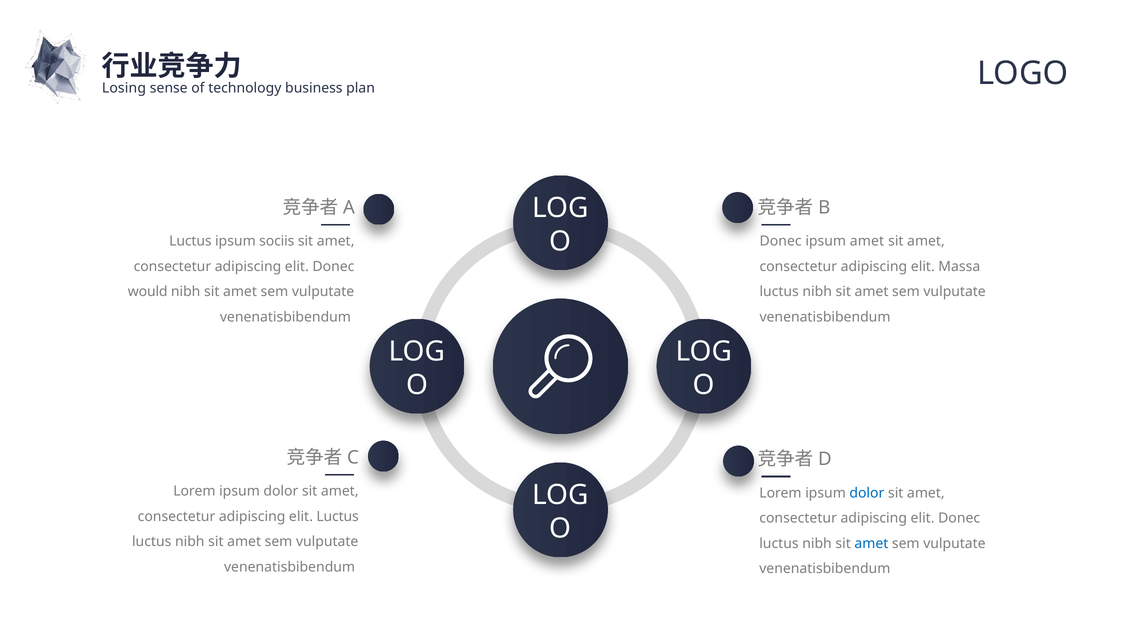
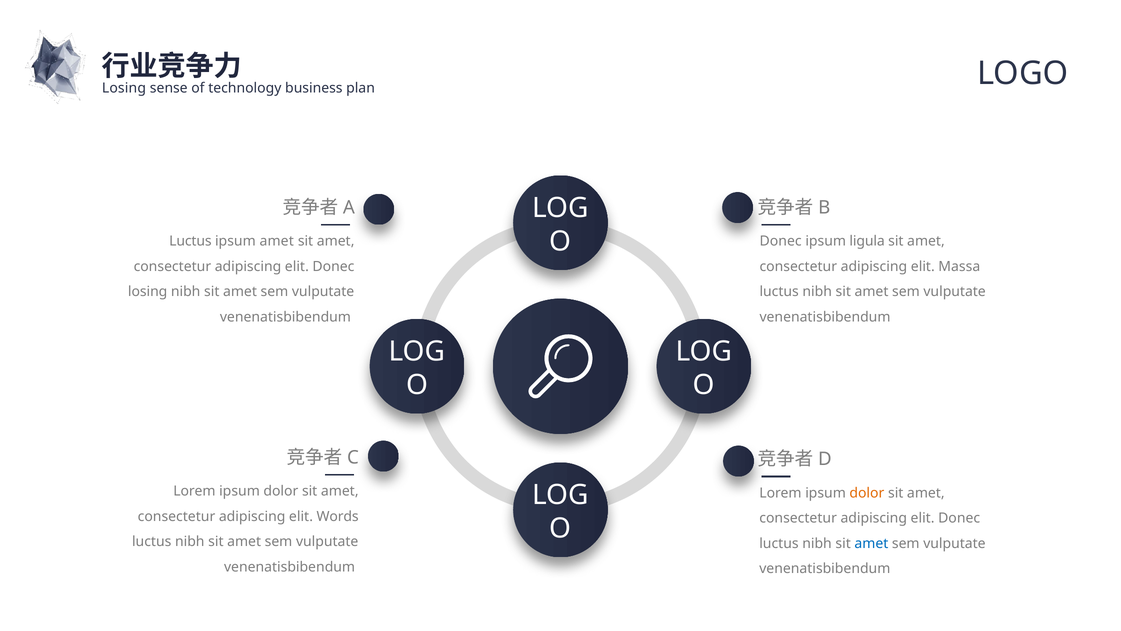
ipsum sociis: sociis -> amet
ipsum amet: amet -> ligula
would at (148, 292): would -> losing
dolor at (867, 493) colour: blue -> orange
elit Luctus: Luctus -> Words
